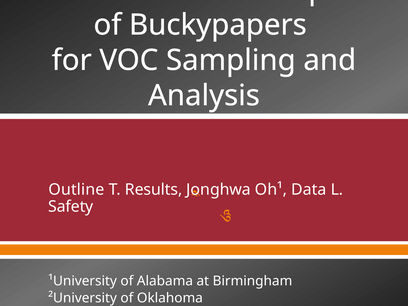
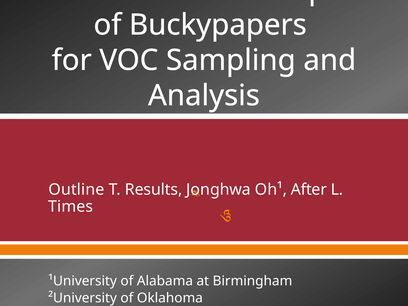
Data: Data -> After
Safety: Safety -> Times
